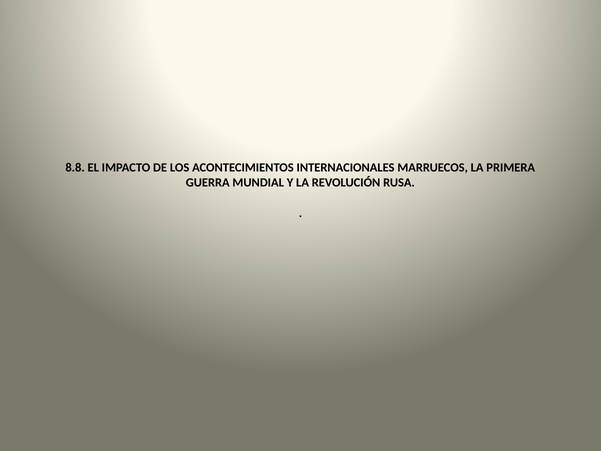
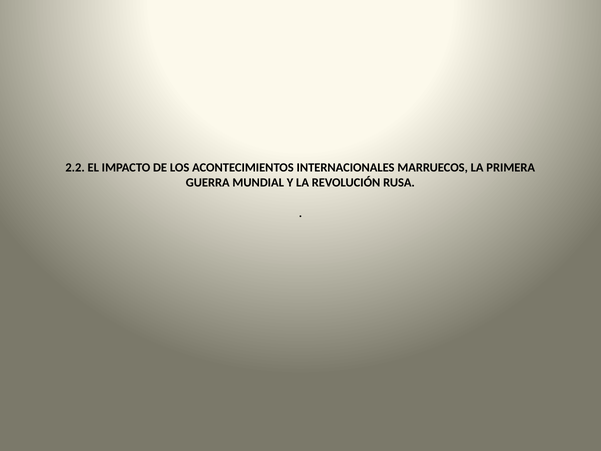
8.8: 8.8 -> 2.2
